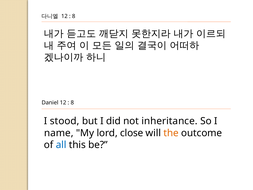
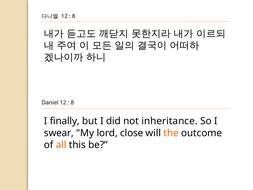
stood: stood -> finally
name: name -> swear
all colour: blue -> orange
